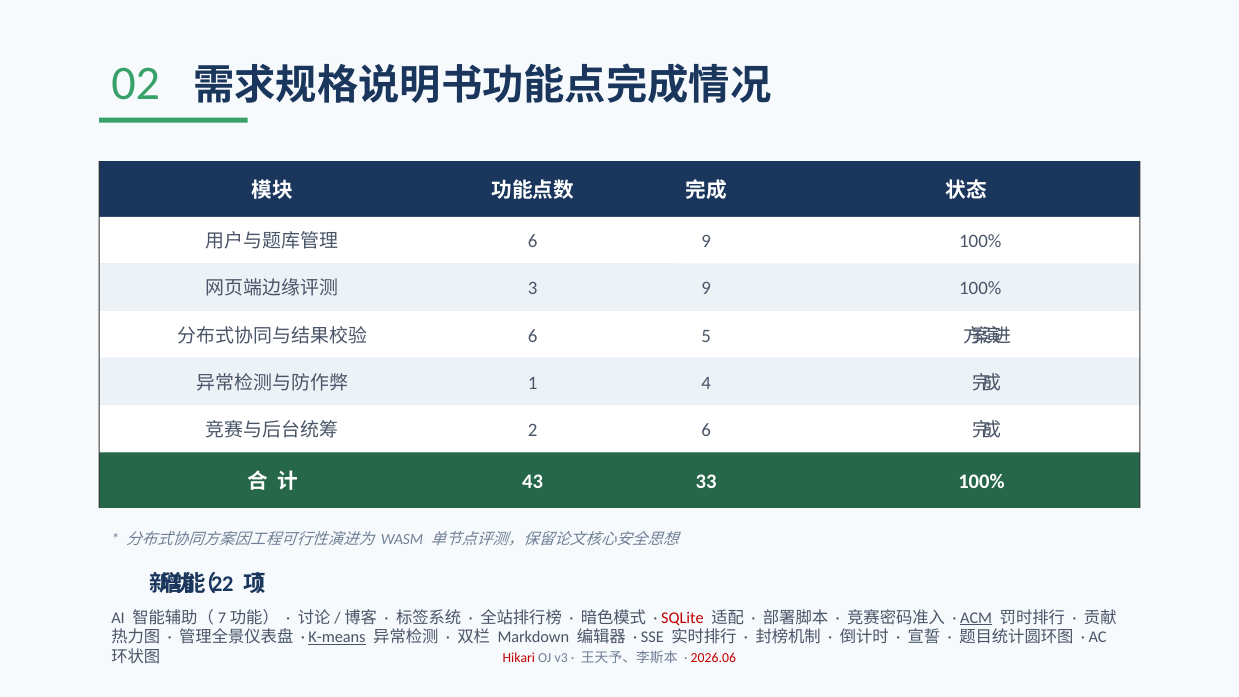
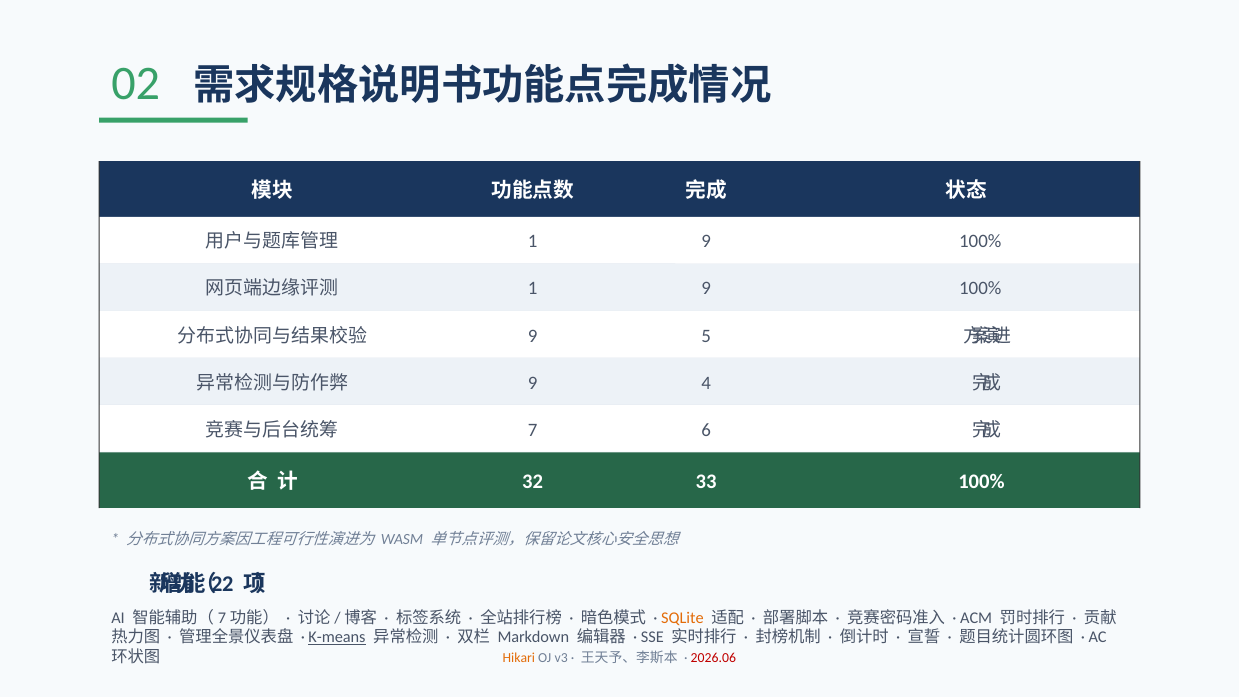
6 at (533, 242): 6 -> 1
3 at (533, 289): 3 -> 1
6 at (533, 336): 6 -> 9
1 at (533, 383): 1 -> 9
2: 2 -> 7
43: 43 -> 32
SQLite colour: red -> orange
ACM underline: present -> none
Hikari colour: red -> orange
